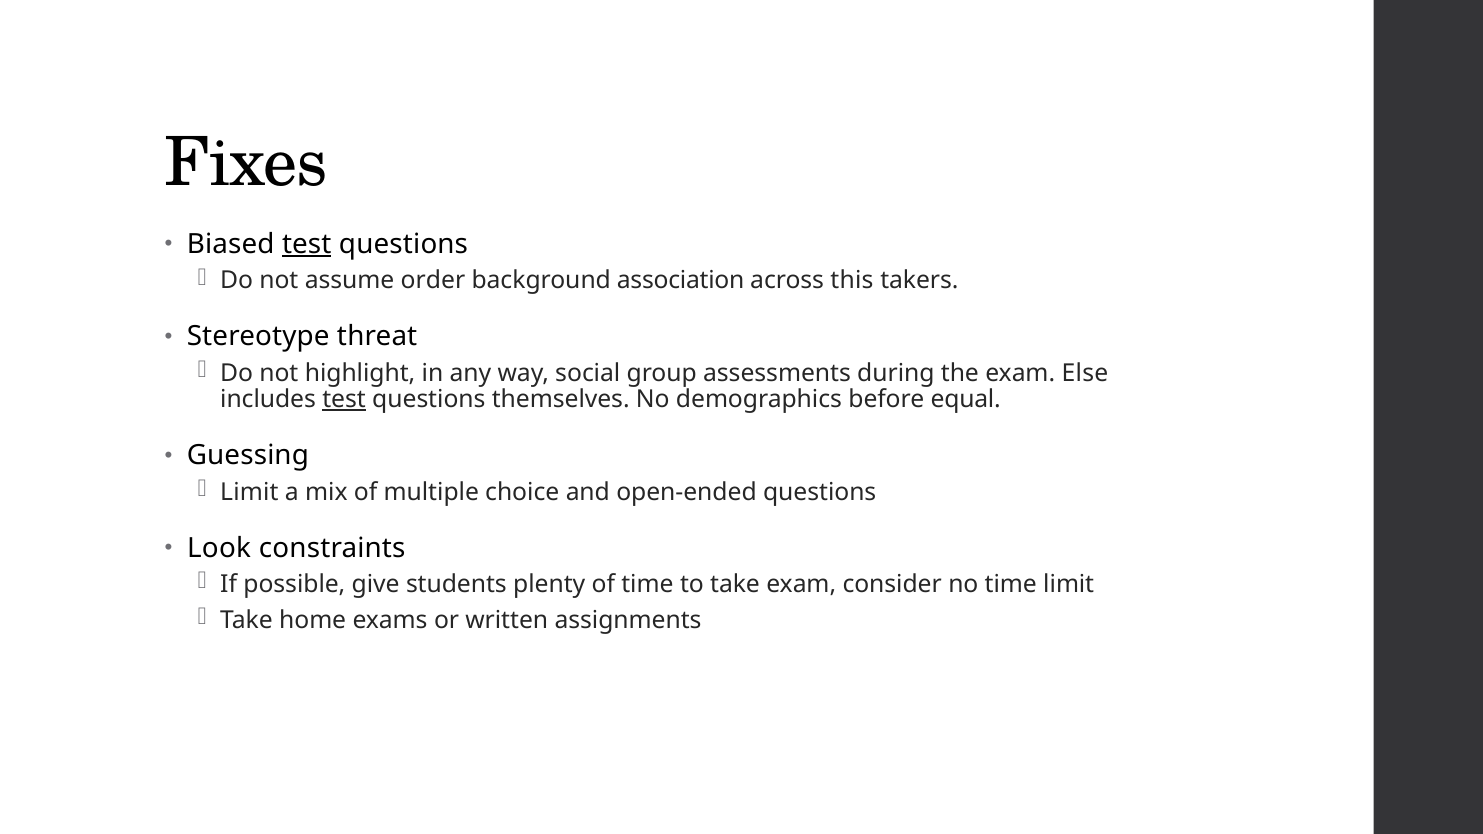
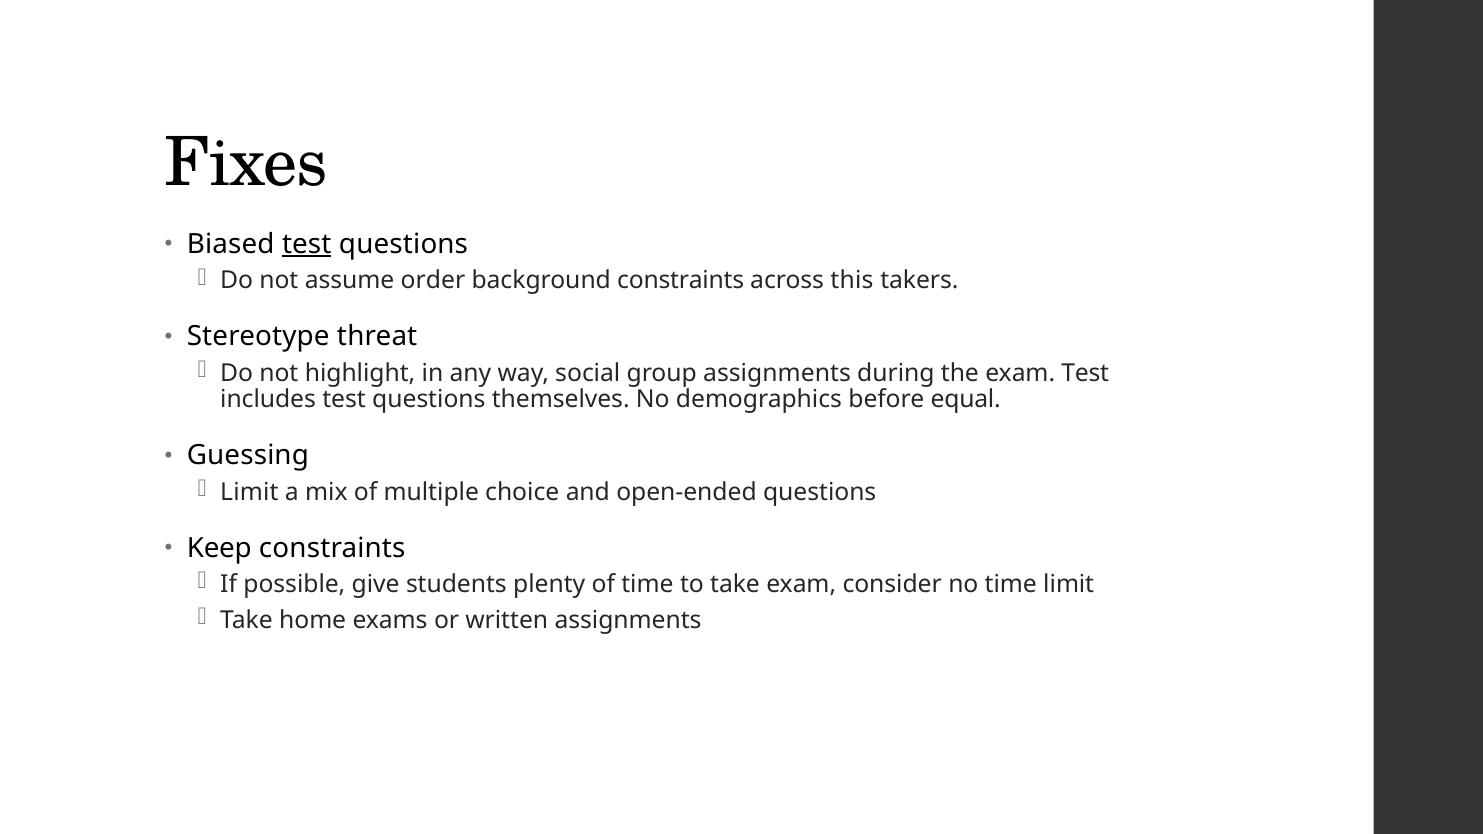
background association: association -> constraints
group assessments: assessments -> assignments
exam Else: Else -> Test
test at (344, 400) underline: present -> none
Look: Look -> Keep
